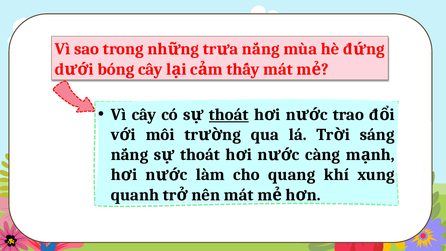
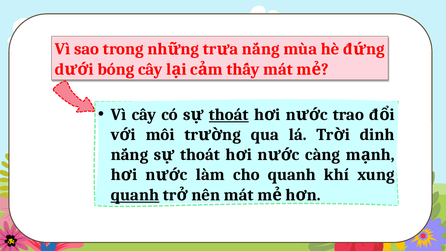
sáng: sáng -> dinh
cho quang: quang -> quanh
quanh at (135, 195) underline: none -> present
